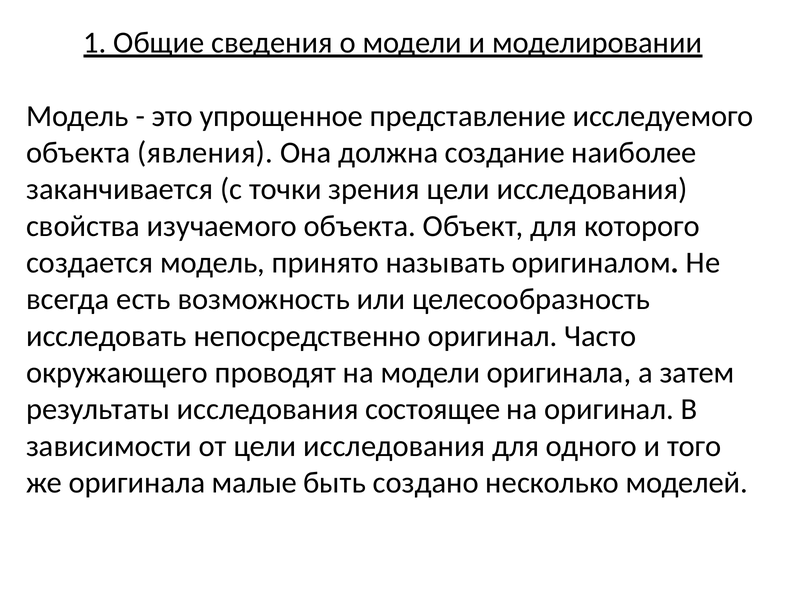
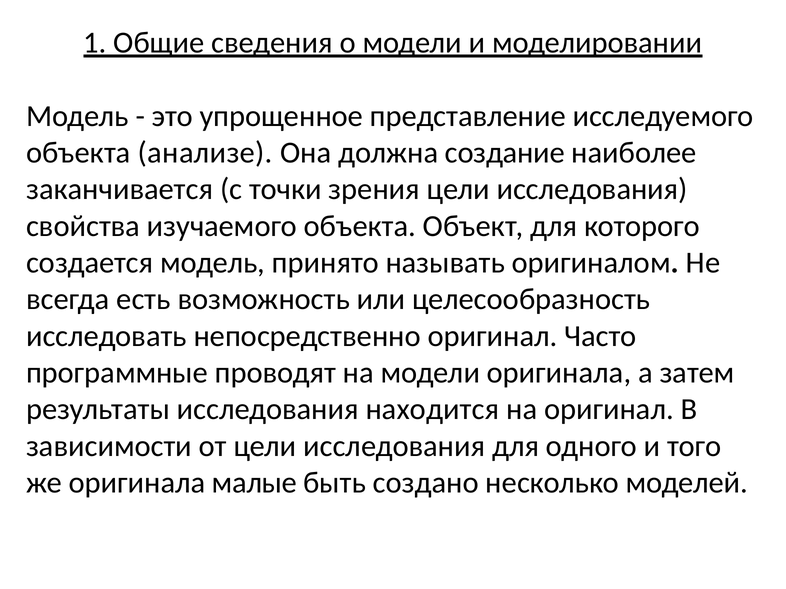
явления: явления -> анализе
окружающего: окружающего -> программные
состоящее: состоящее -> находится
